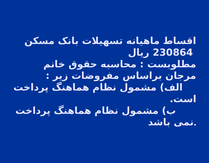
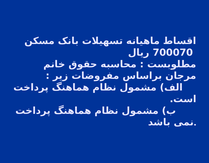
230864: 230864 -> 700070
